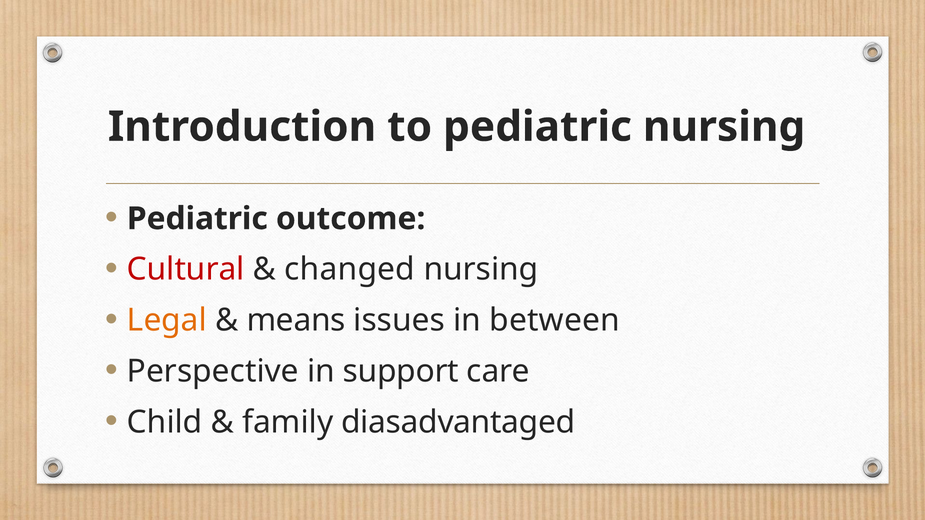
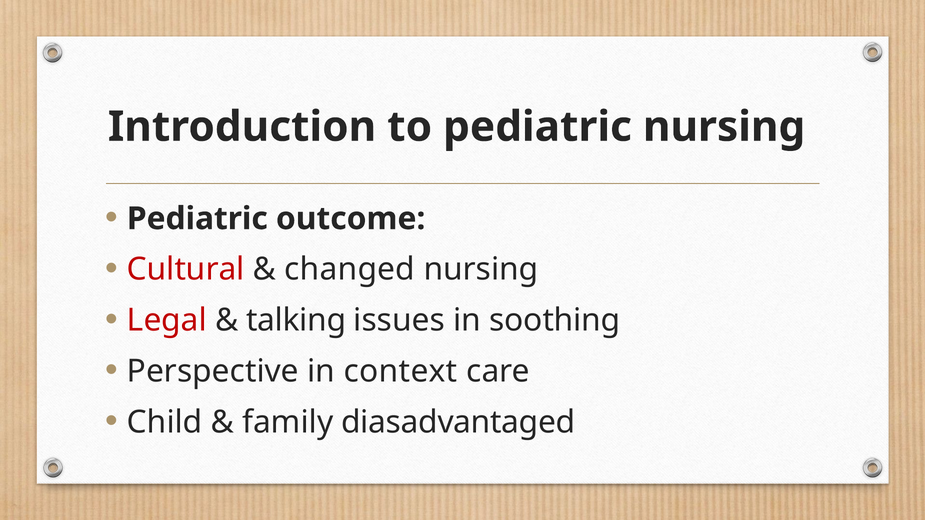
Legal colour: orange -> red
means: means -> talking
between: between -> soothing
support: support -> context
